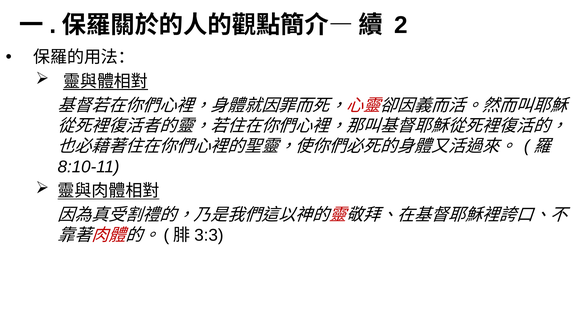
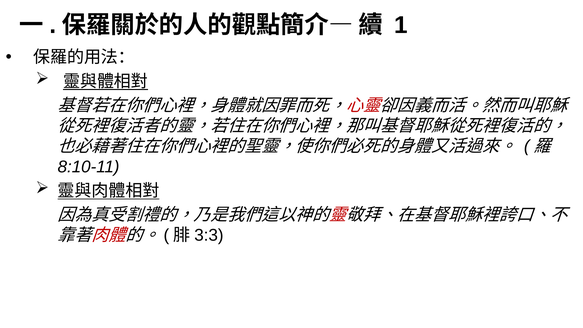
2: 2 -> 1
